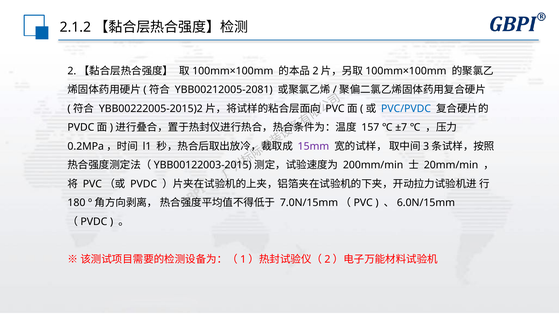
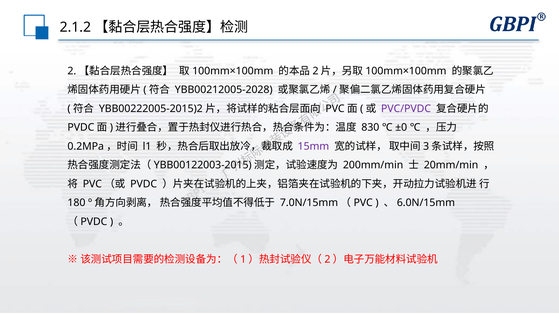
YBB00212005-2081: YBB00212005-2081 -> YBB00212005-2028
PVC/PVDC colour: blue -> purple
157: 157 -> 830
±7: ±7 -> ±0
